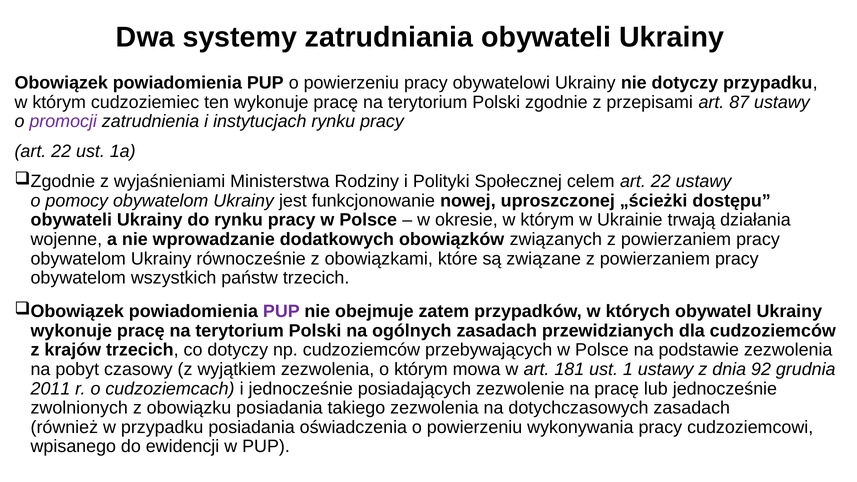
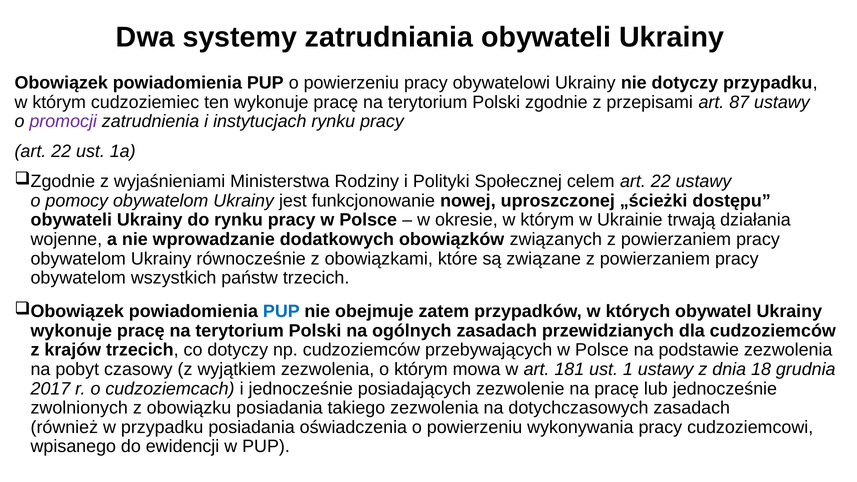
PUP at (281, 312) colour: purple -> blue
92: 92 -> 18
2011: 2011 -> 2017
